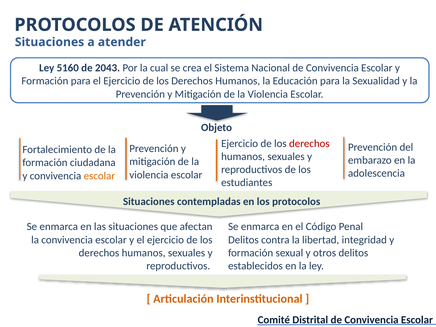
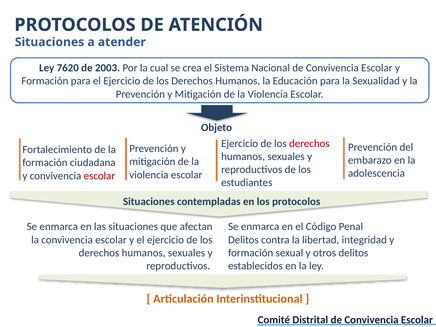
5160: 5160 -> 7620
2043: 2043 -> 2003
escolar at (99, 176) colour: orange -> red
